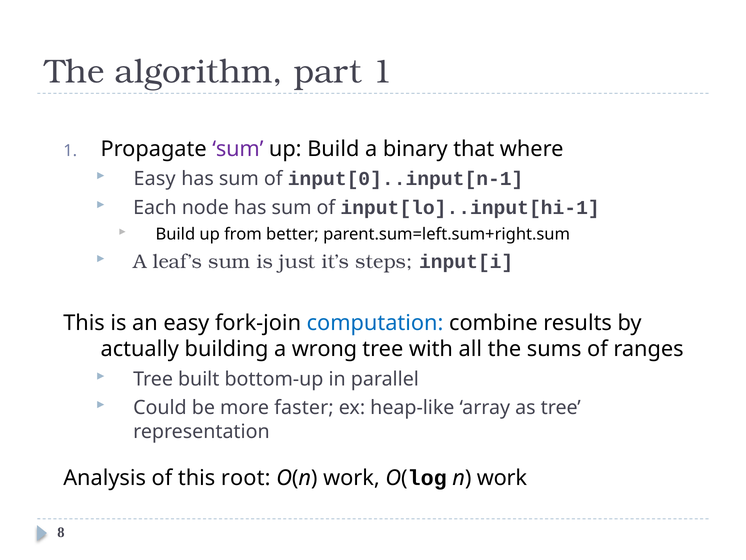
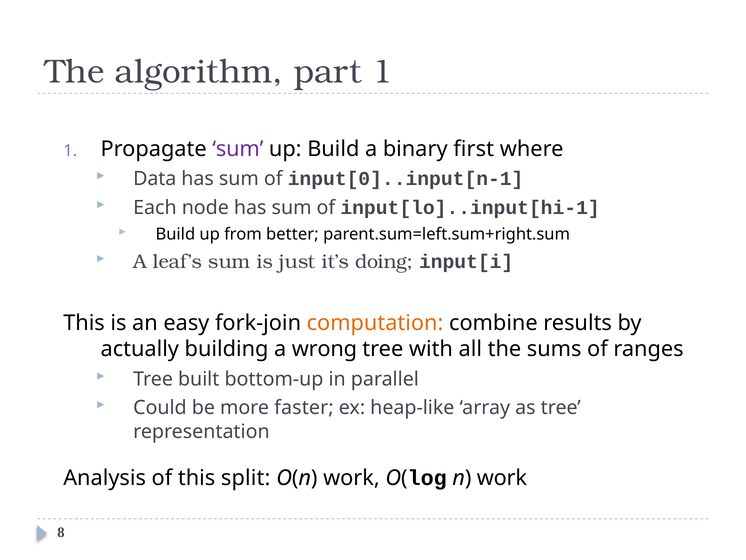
that: that -> first
Easy at (155, 179): Easy -> Data
steps: steps -> doing
computation colour: blue -> orange
root: root -> split
